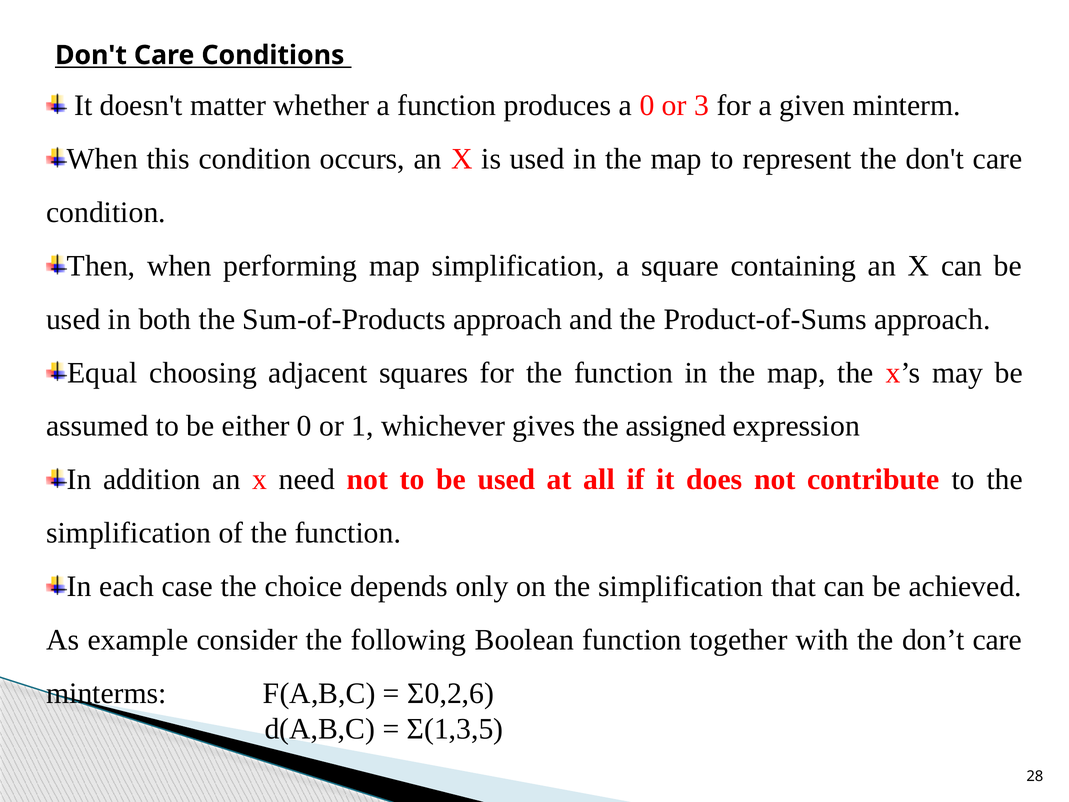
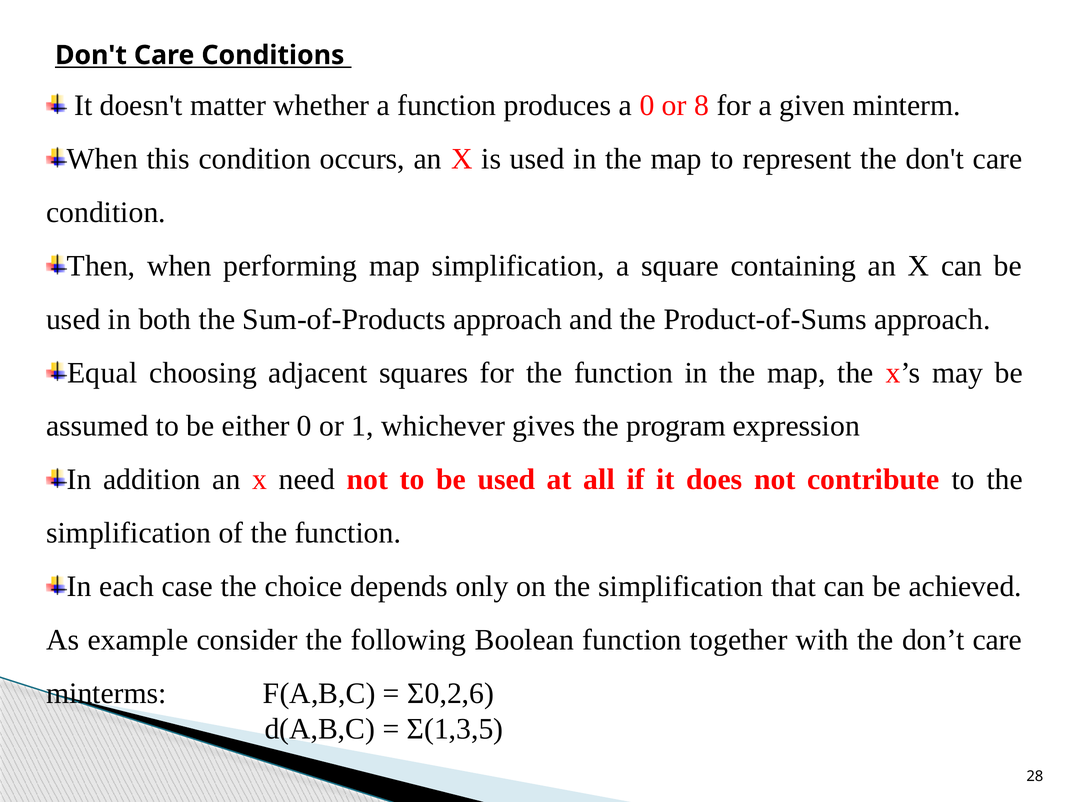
3: 3 -> 8
assigned: assigned -> program
